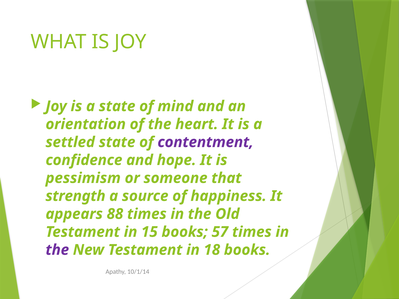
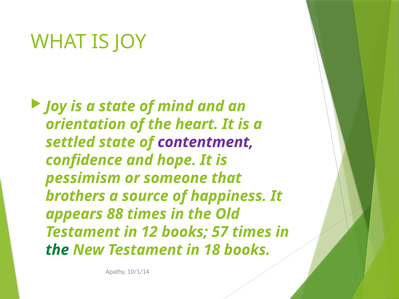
strength: strength -> brothers
15: 15 -> 12
the at (57, 250) colour: purple -> green
